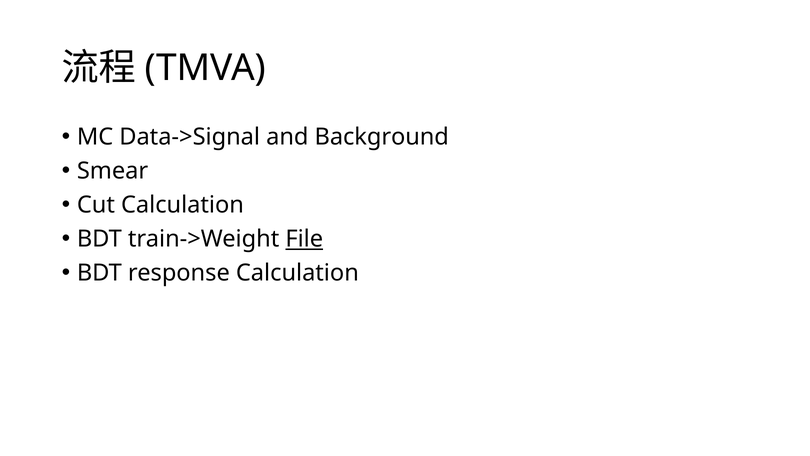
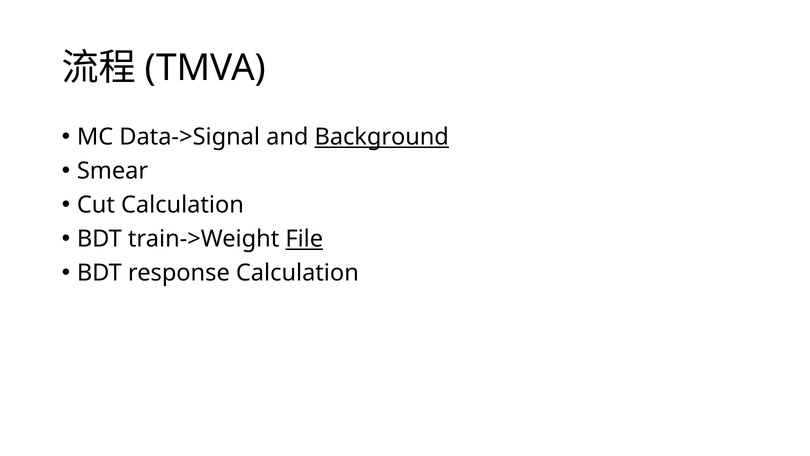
Background underline: none -> present
